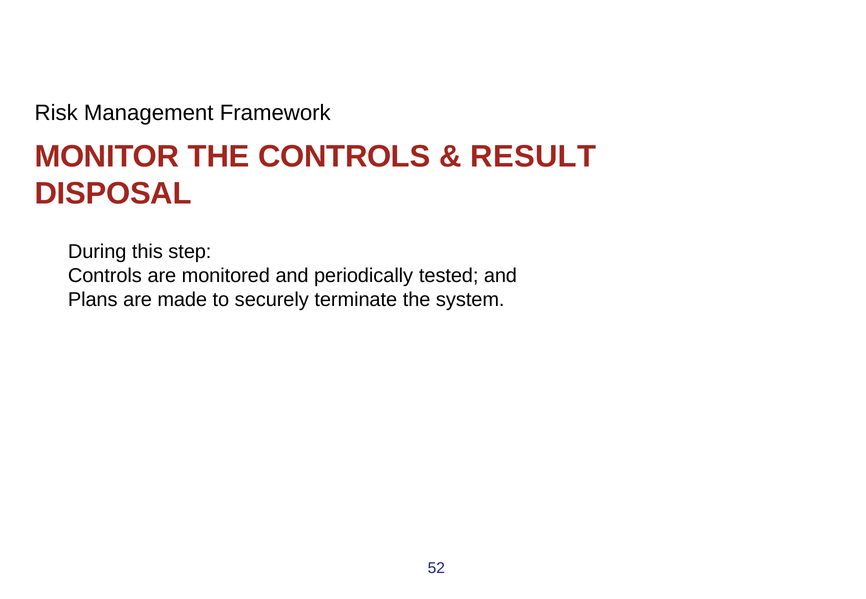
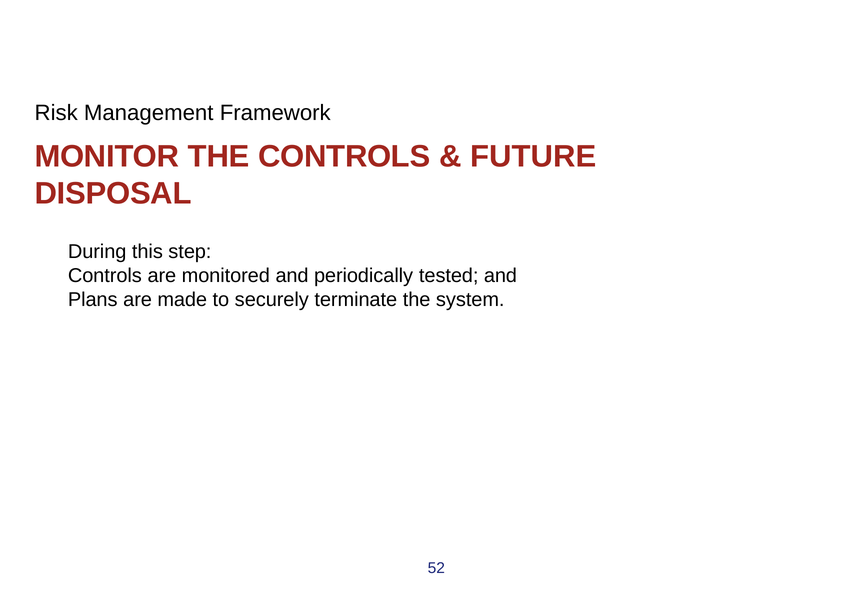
RESULT: RESULT -> FUTURE
